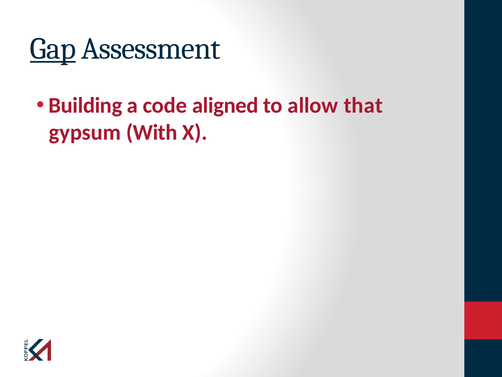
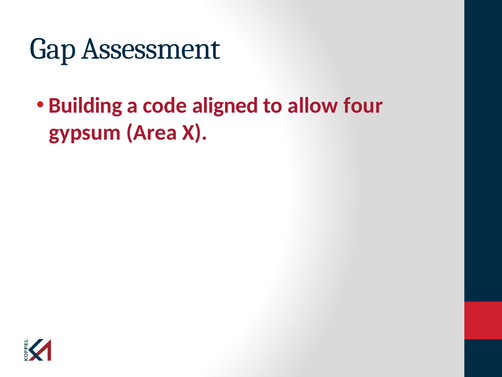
Gap underline: present -> none
that: that -> four
With: With -> Area
